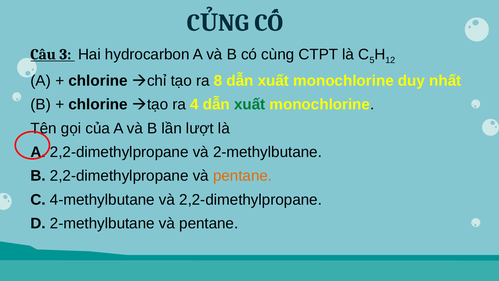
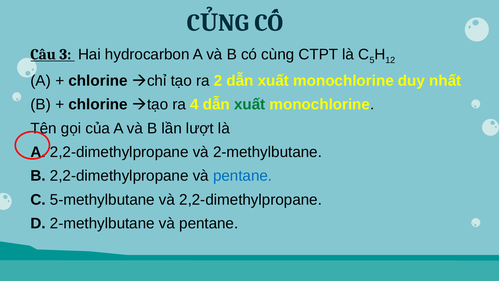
8: 8 -> 2
pentane at (243, 176) colour: orange -> blue
4-methylbutane: 4-methylbutane -> 5-methylbutane
